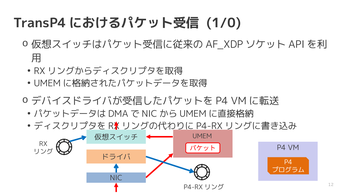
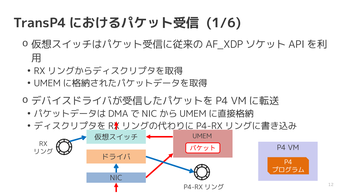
1/0: 1/0 -> 1/6
